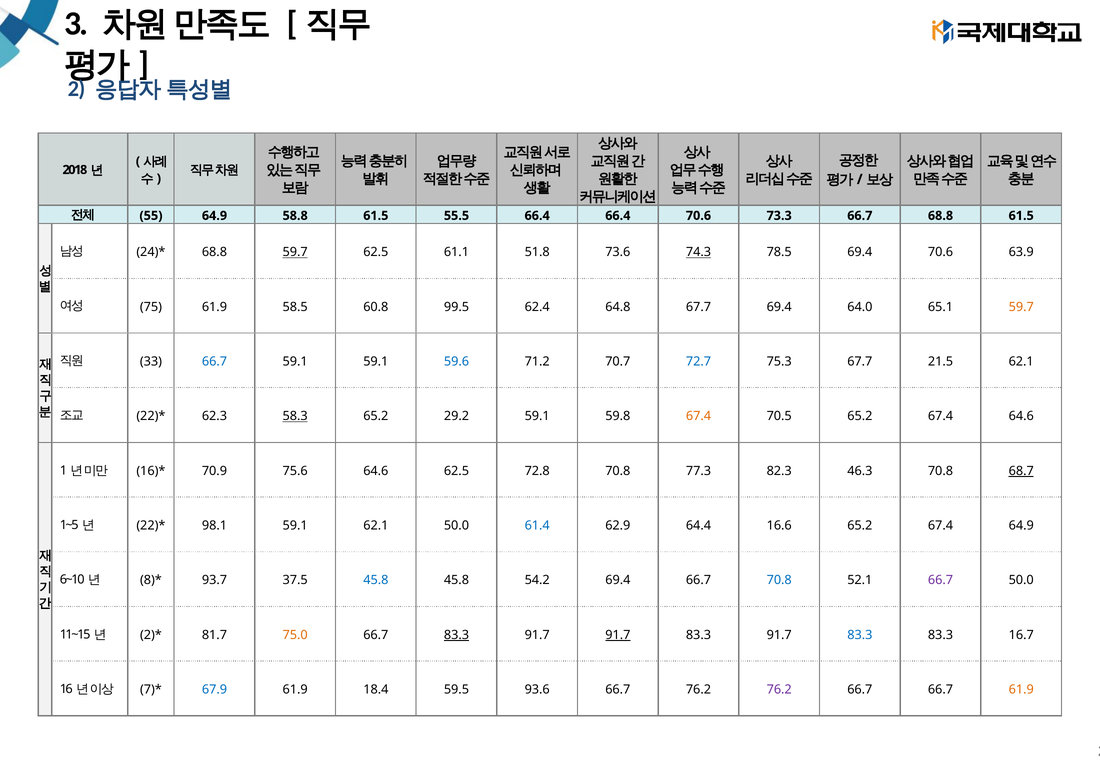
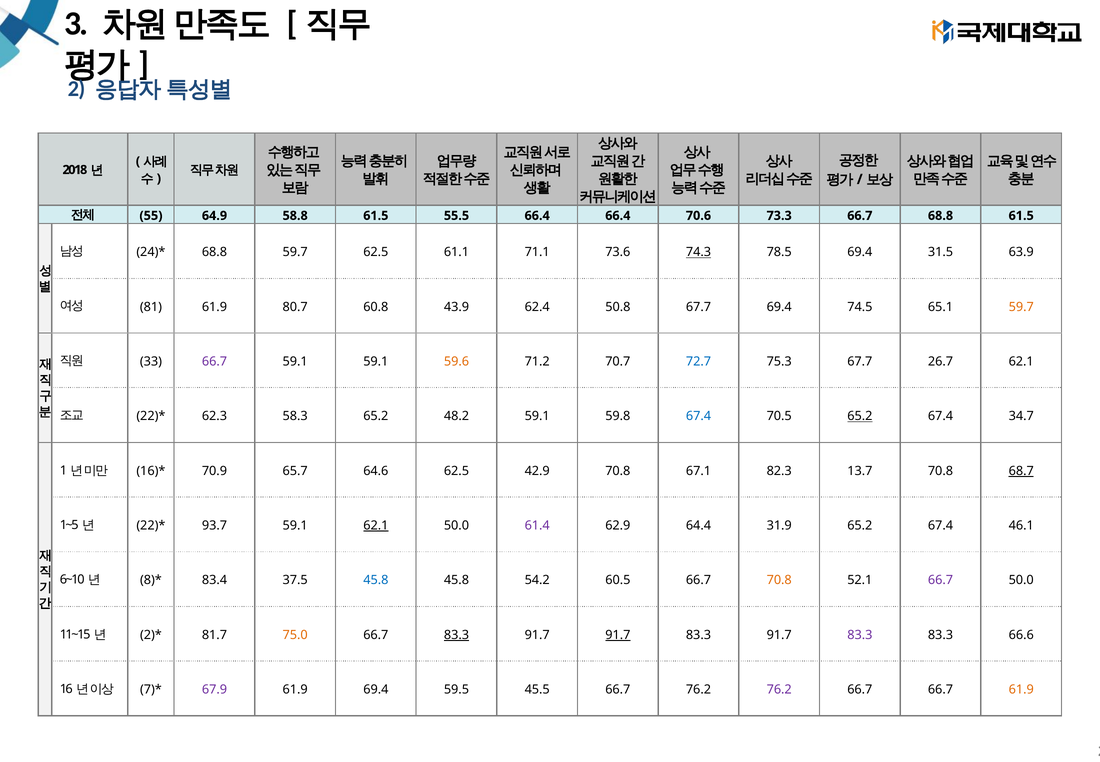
59.7 at (295, 252) underline: present -> none
51.8: 51.8 -> 71.1
69.4 70.6: 70.6 -> 31.5
75: 75 -> 81
58.5: 58.5 -> 80.7
99.5: 99.5 -> 43.9
64.8: 64.8 -> 50.8
64.0: 64.0 -> 74.5
66.7 at (215, 361) colour: blue -> purple
59.6 colour: blue -> orange
21.5: 21.5 -> 26.7
58.3 underline: present -> none
29.2: 29.2 -> 48.2
67.4 at (699, 416) colour: orange -> blue
65.2 at (860, 416) underline: none -> present
67.4 64.6: 64.6 -> 34.7
75.6: 75.6 -> 65.7
72.8: 72.8 -> 42.9
77.3: 77.3 -> 67.1
46.3: 46.3 -> 13.7
98.1: 98.1 -> 93.7
62.1 at (376, 525) underline: none -> present
61.4 colour: blue -> purple
16.6: 16.6 -> 31.9
67.4 64.9: 64.9 -> 46.1
93.7: 93.7 -> 83.4
54.2 69.4: 69.4 -> 60.5
70.8 at (779, 580) colour: blue -> orange
83.3 at (860, 635) colour: blue -> purple
16.7: 16.7 -> 66.6
67.9 colour: blue -> purple
61.9 18.4: 18.4 -> 69.4
93.6: 93.6 -> 45.5
